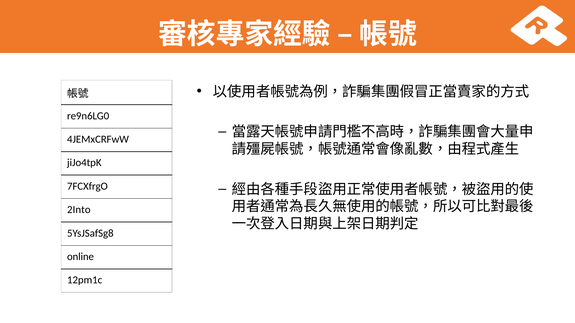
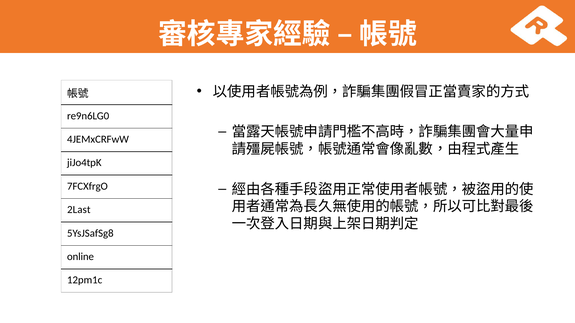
2Into: 2Into -> 2Last
